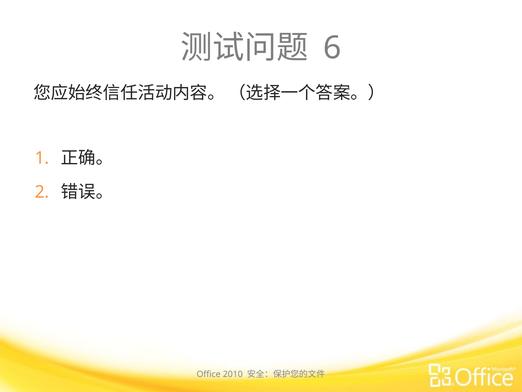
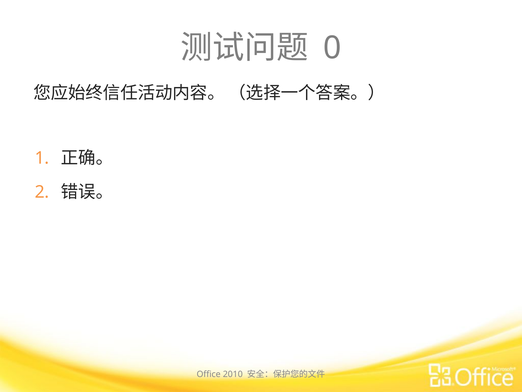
6: 6 -> 0
